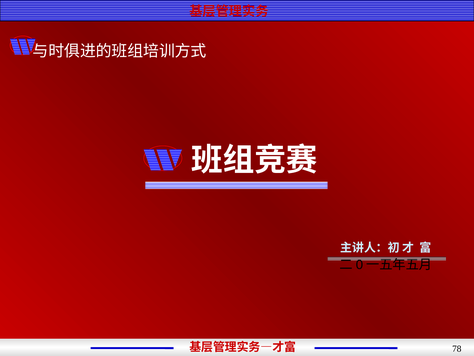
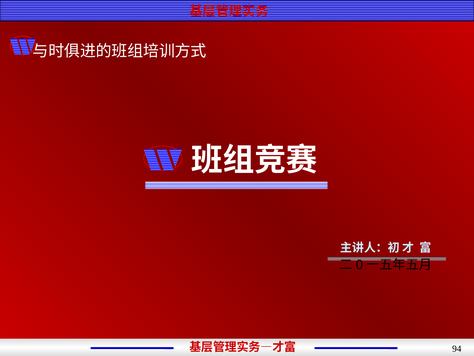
78: 78 -> 94
